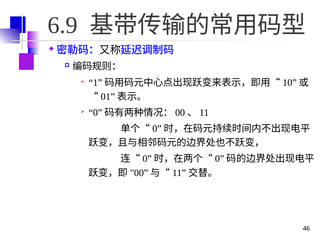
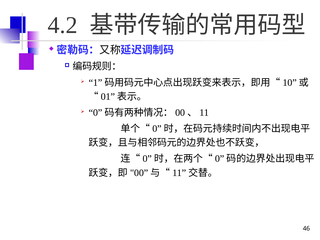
6.9: 6.9 -> 4.2
